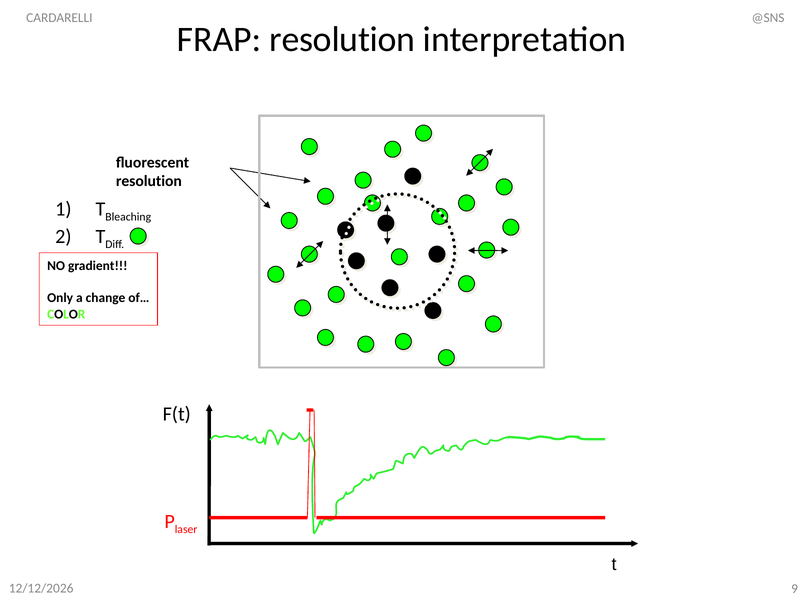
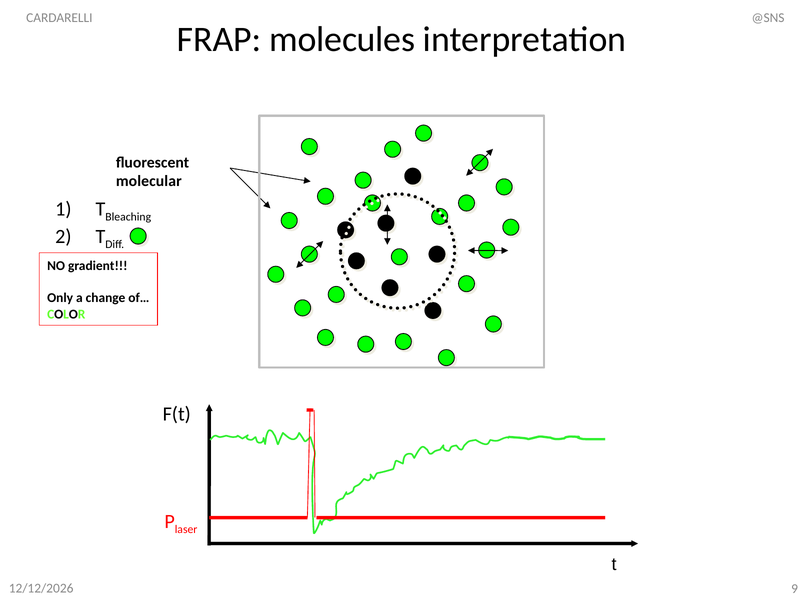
FRAP resolution: resolution -> molecules
resolution at (149, 181): resolution -> molecular
